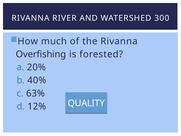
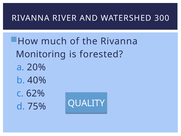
Overfishing: Overfishing -> Monitoring
63%: 63% -> 62%
12%: 12% -> 75%
